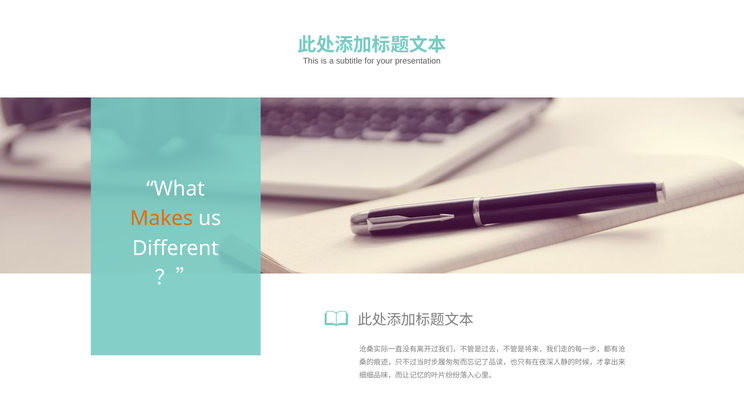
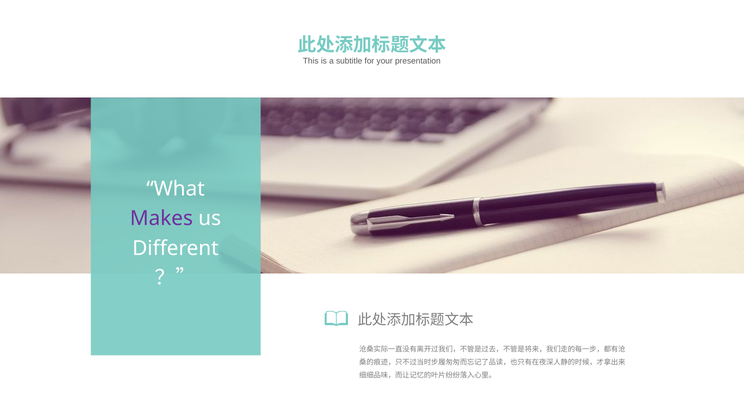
Makes colour: orange -> purple
